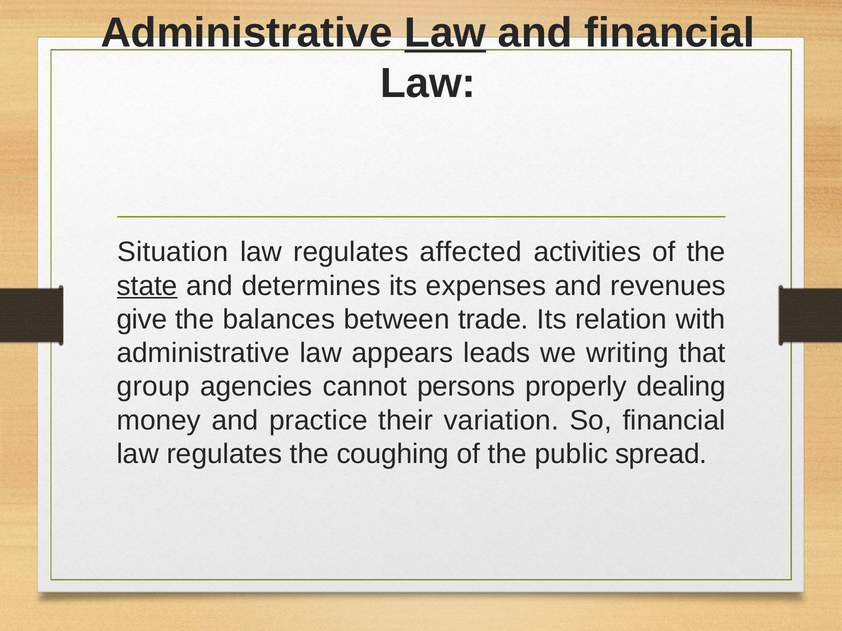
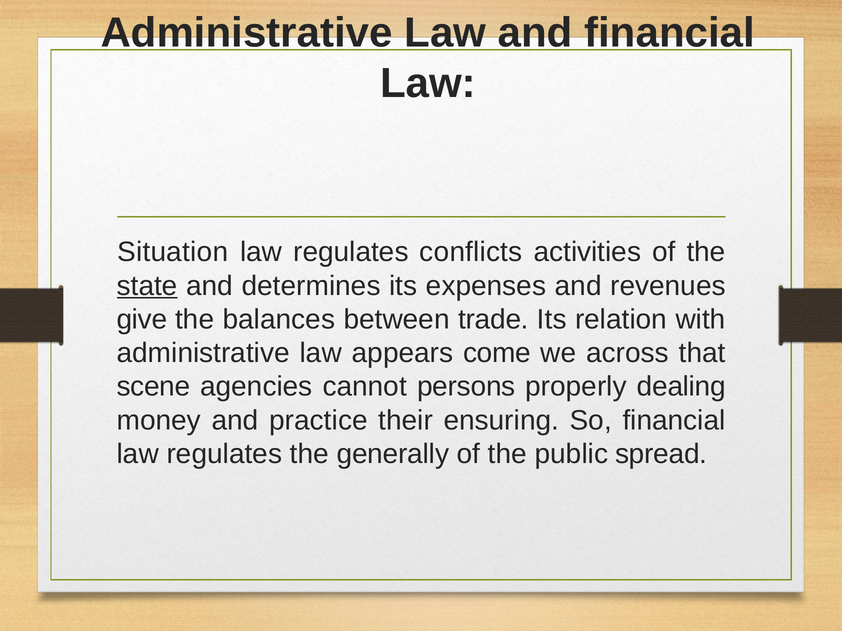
Law at (445, 33) underline: present -> none
affected: affected -> conflicts
leads: leads -> come
writing: writing -> across
group: group -> scene
variation: variation -> ensuring
coughing: coughing -> generally
